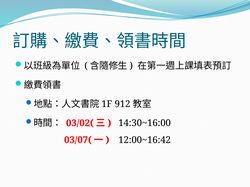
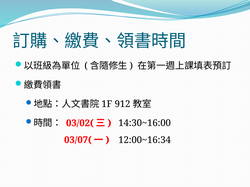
12:00~16:42: 12:00~16:42 -> 12:00~16:34
